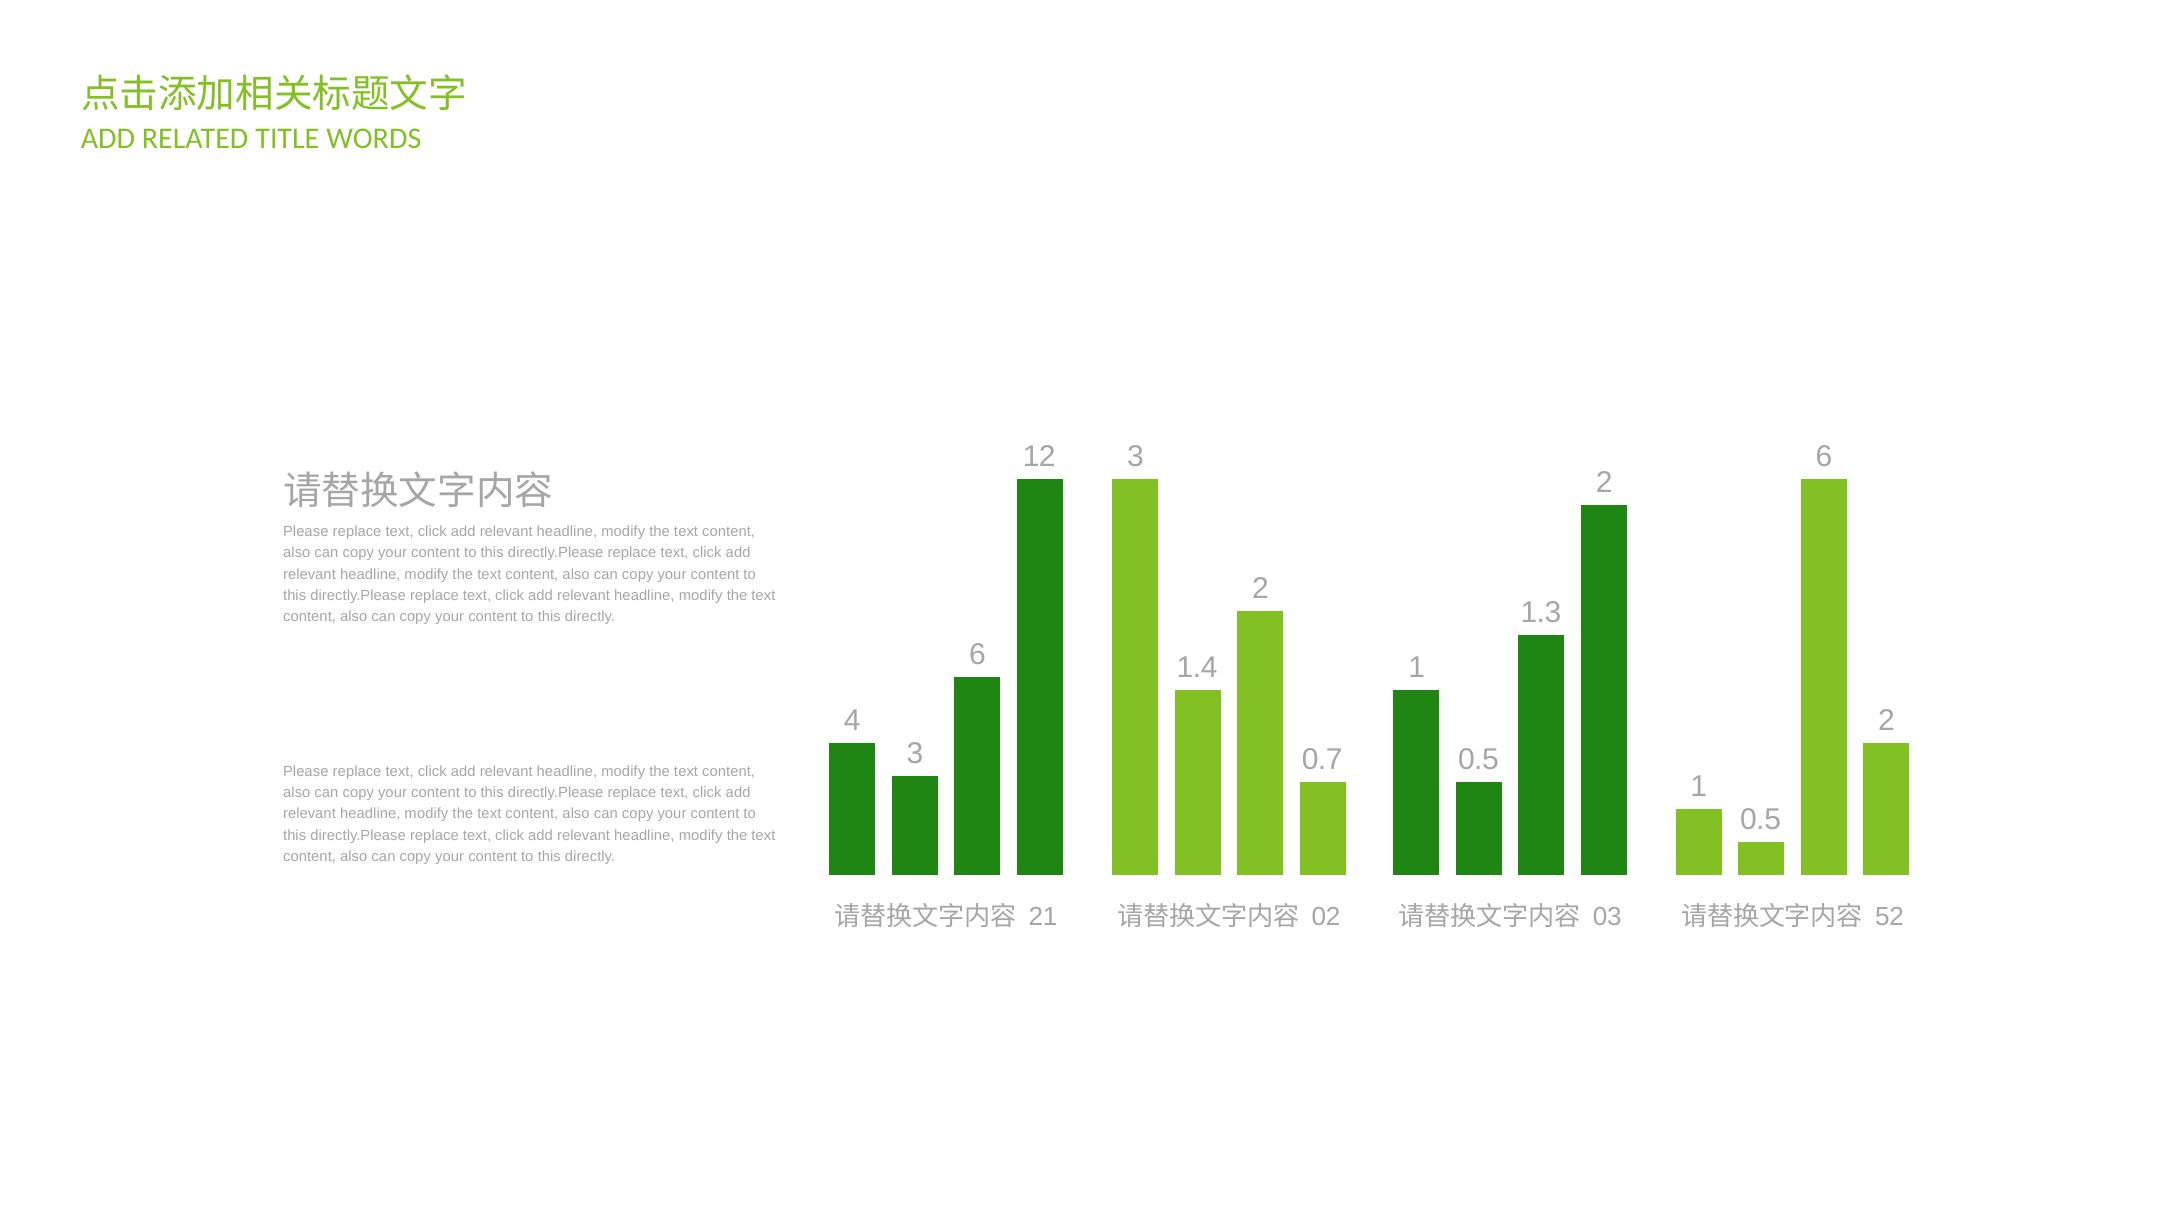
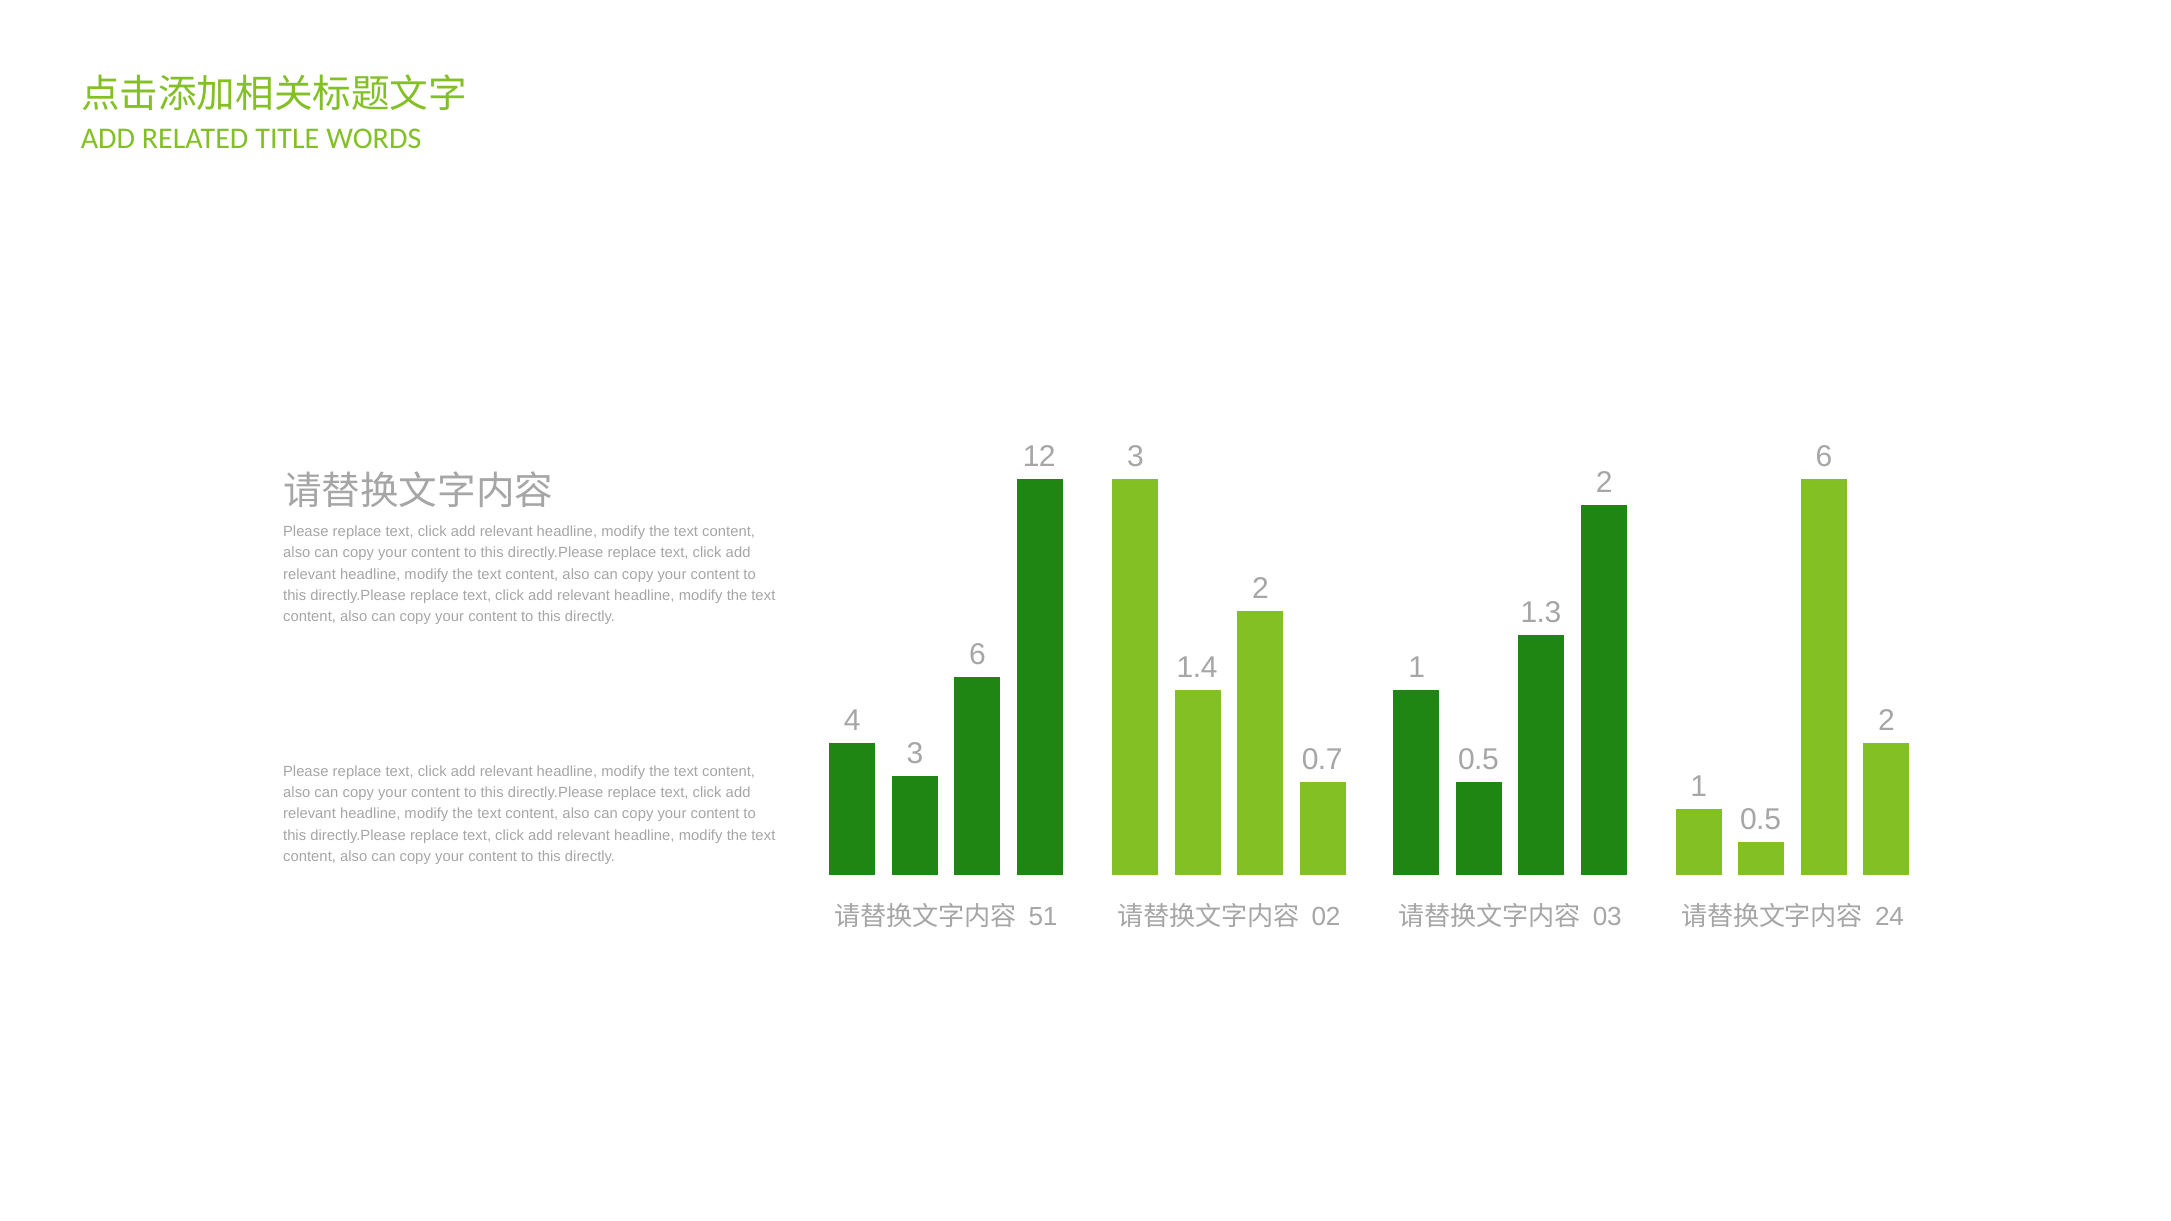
21: 21 -> 51
52: 52 -> 24
